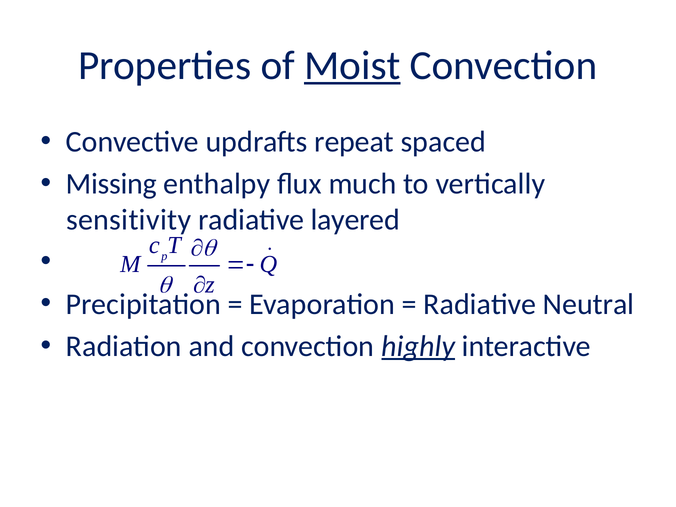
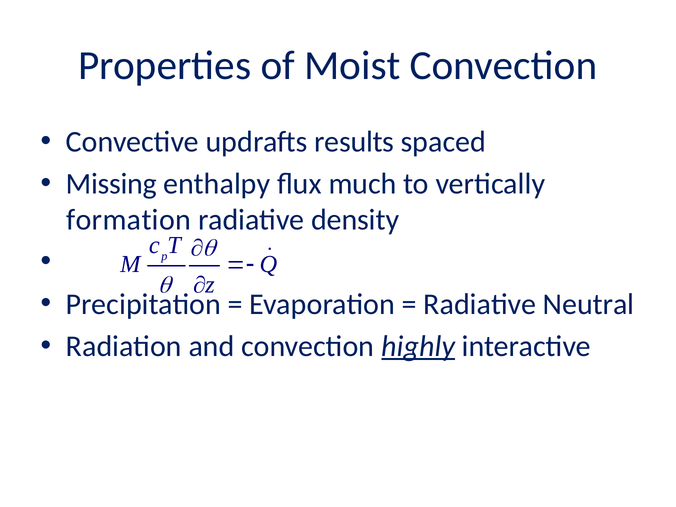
Moist underline: present -> none
repeat: repeat -> results
sensitivity: sensitivity -> formation
layered: layered -> density
